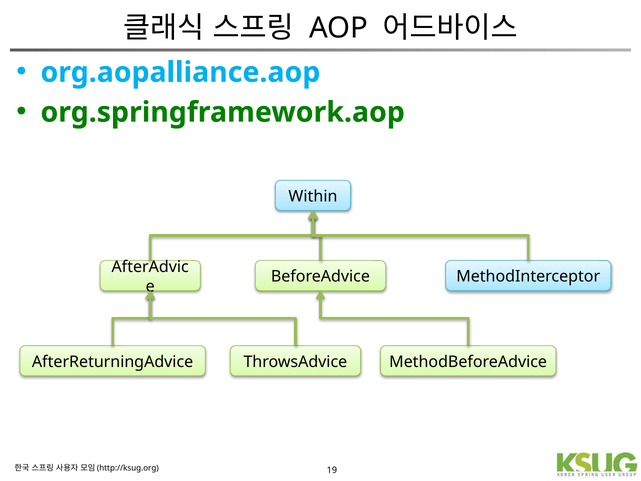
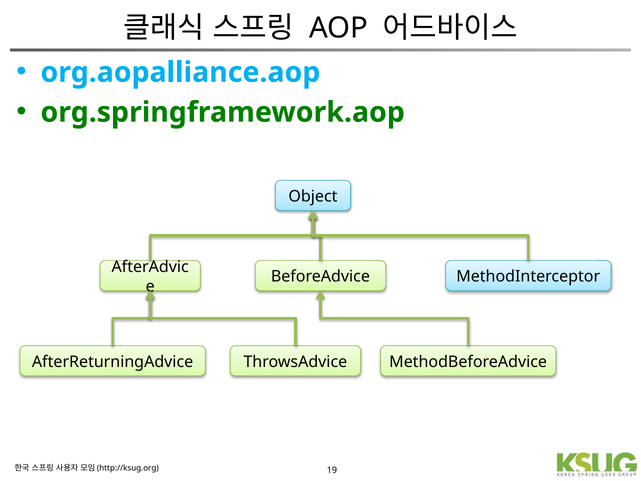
Within: Within -> Object
